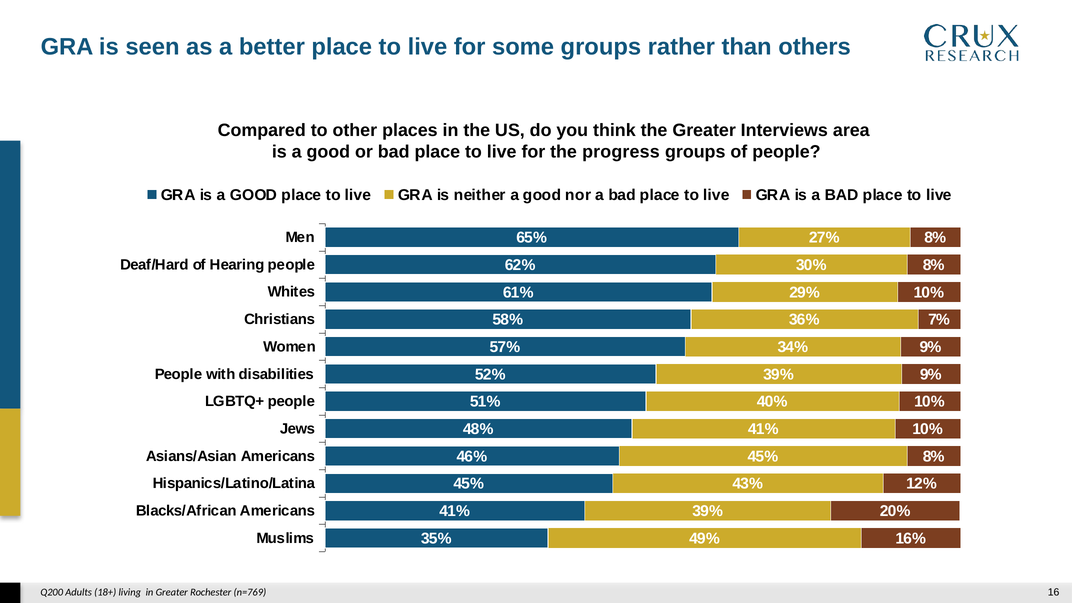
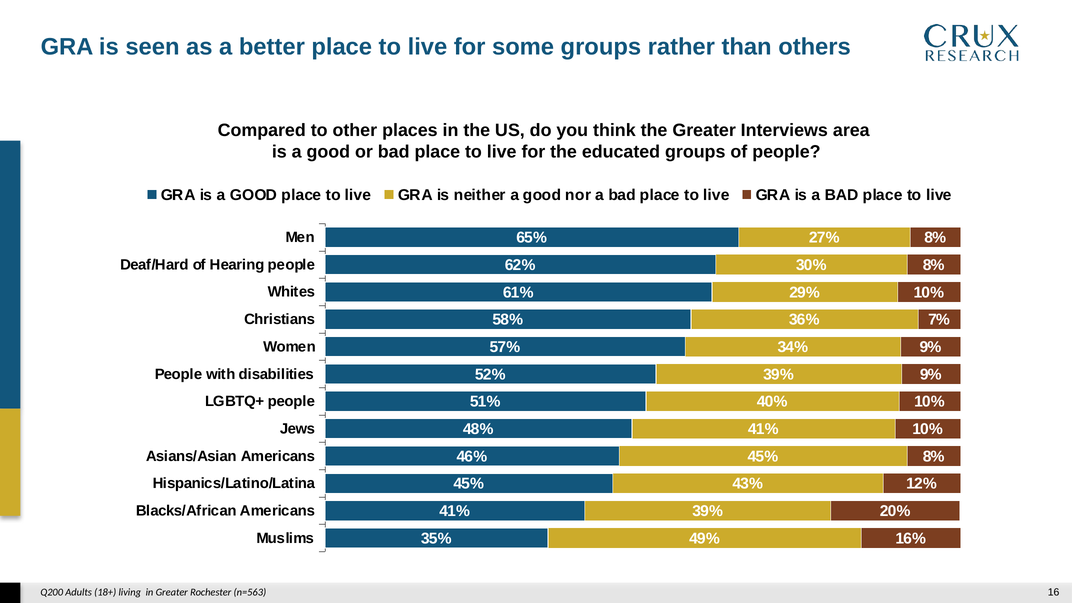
progress: progress -> educated
n=769: n=769 -> n=563
